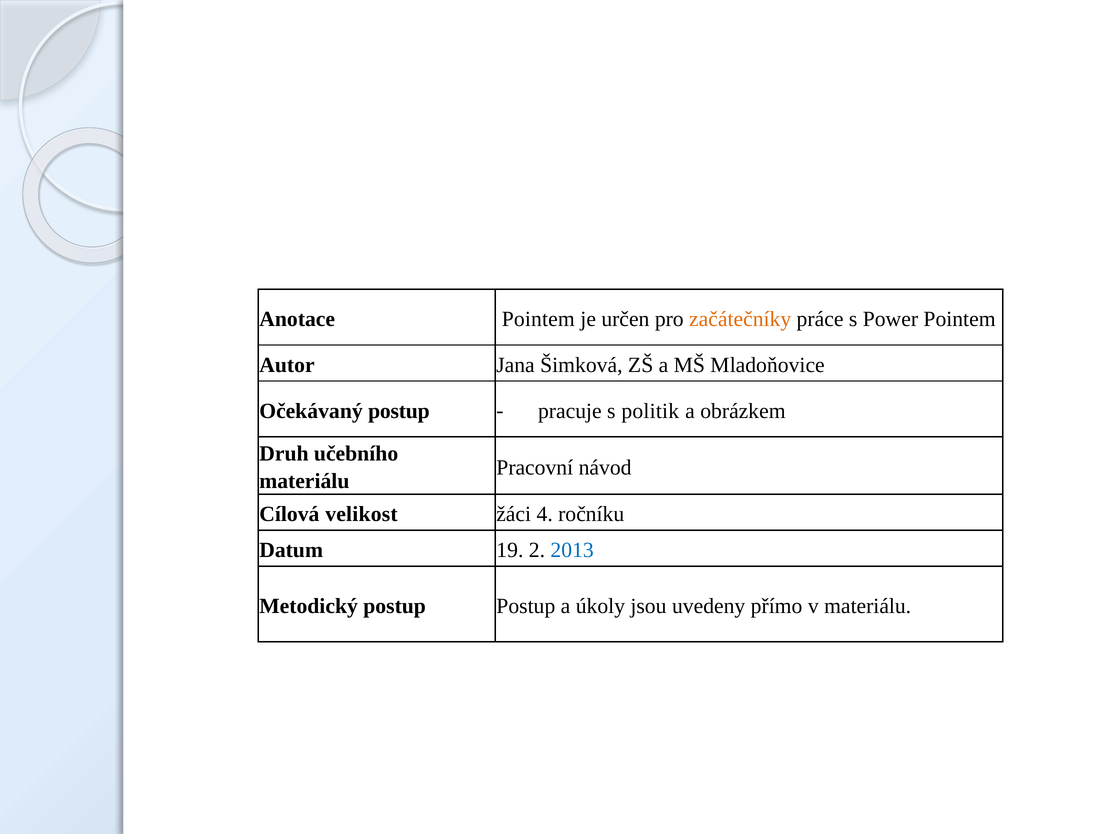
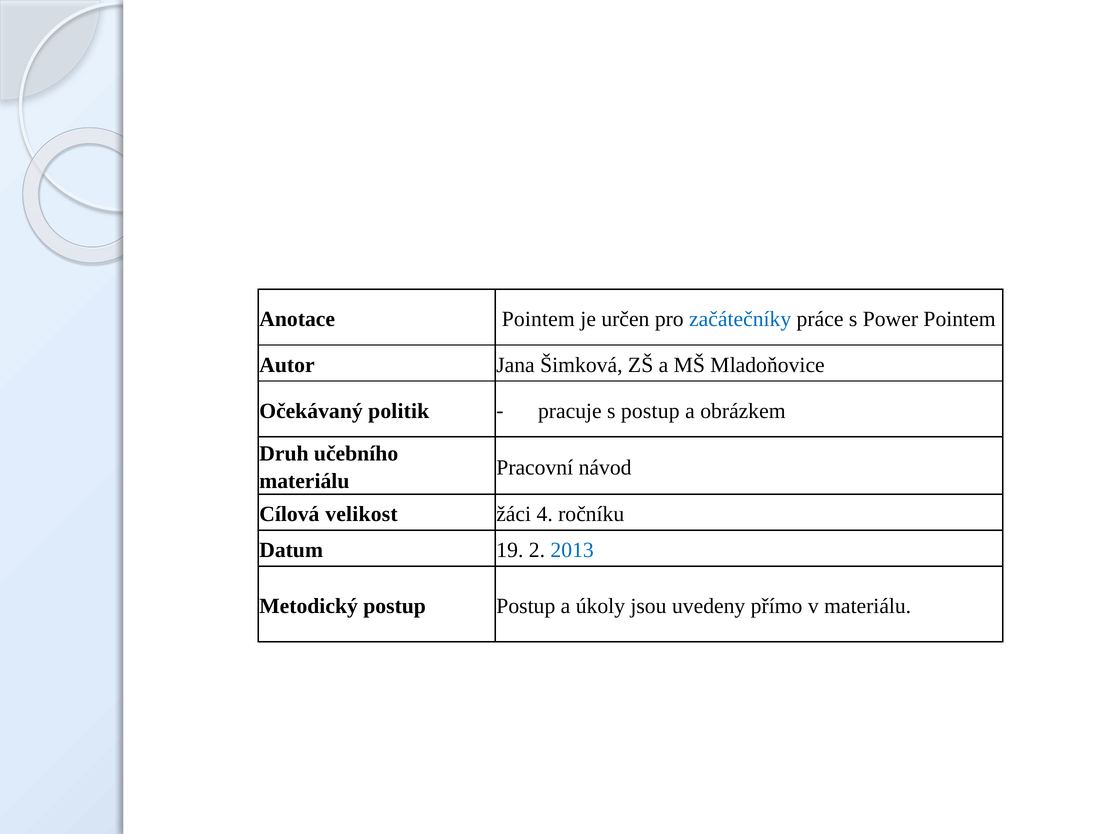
začátečníky colour: orange -> blue
Očekávaný postup: postup -> politik
s politik: politik -> postup
